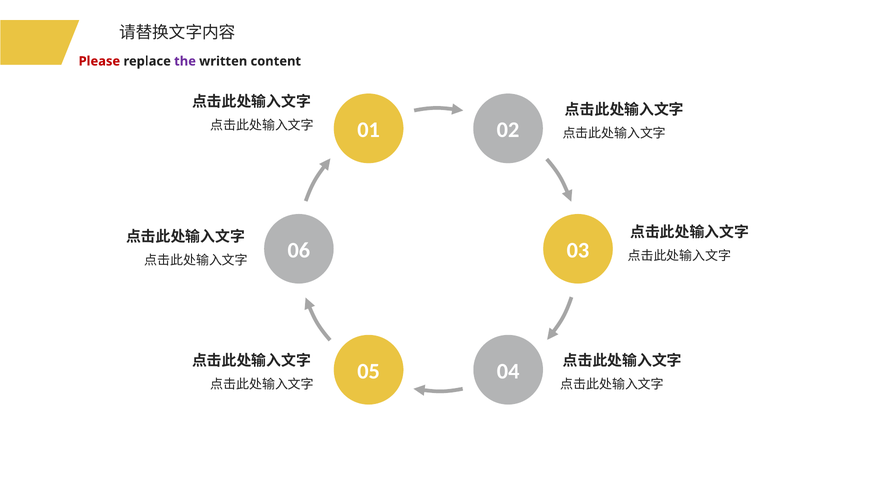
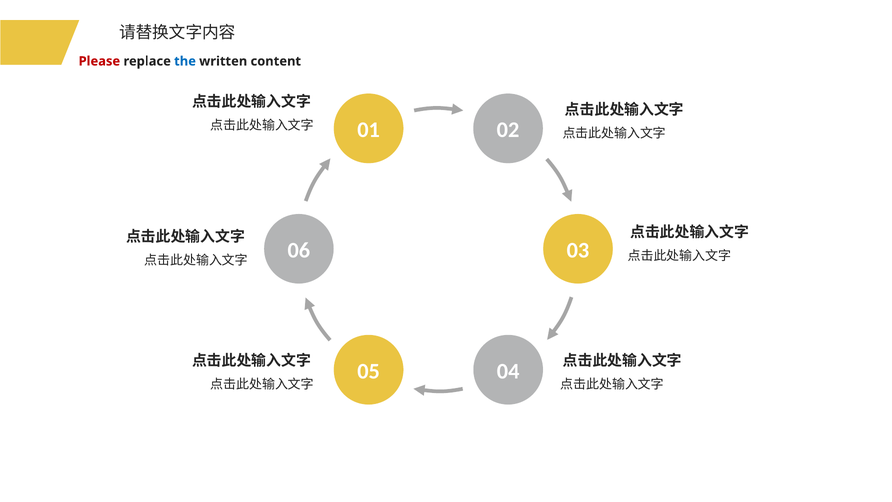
the colour: purple -> blue
